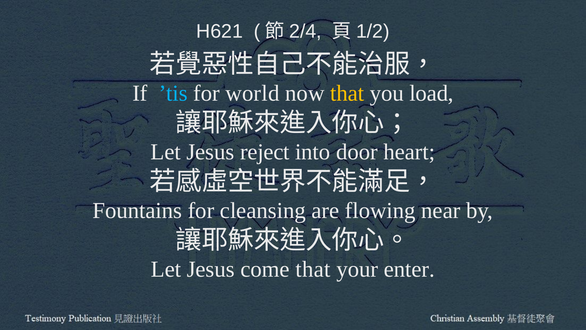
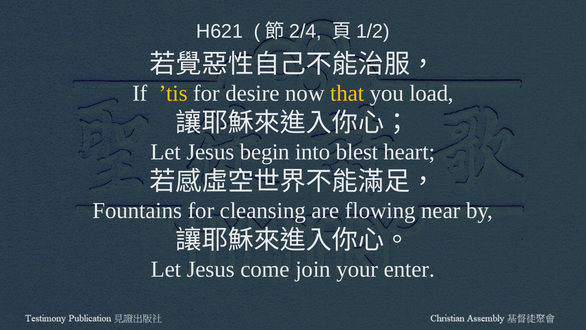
’tis colour: light blue -> yellow
world: world -> desire
reject: reject -> begin
door: door -> blest
come that: that -> join
